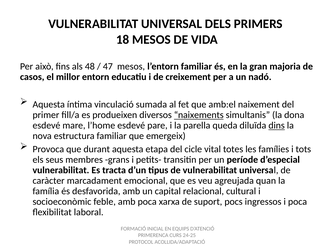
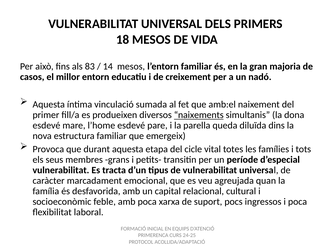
48: 48 -> 83
47: 47 -> 14
dins underline: present -> none
